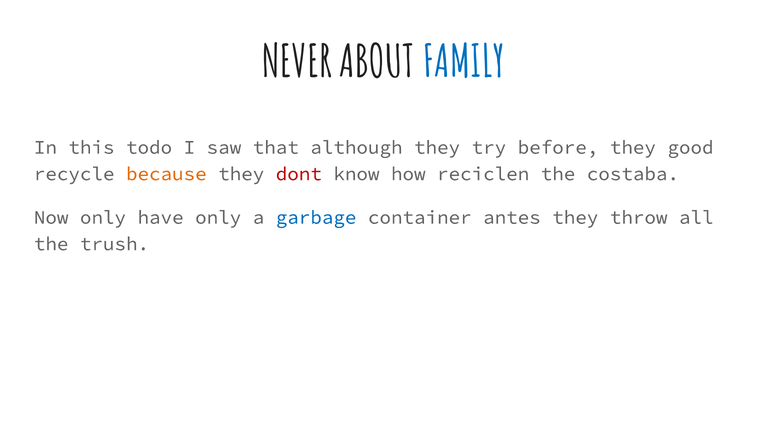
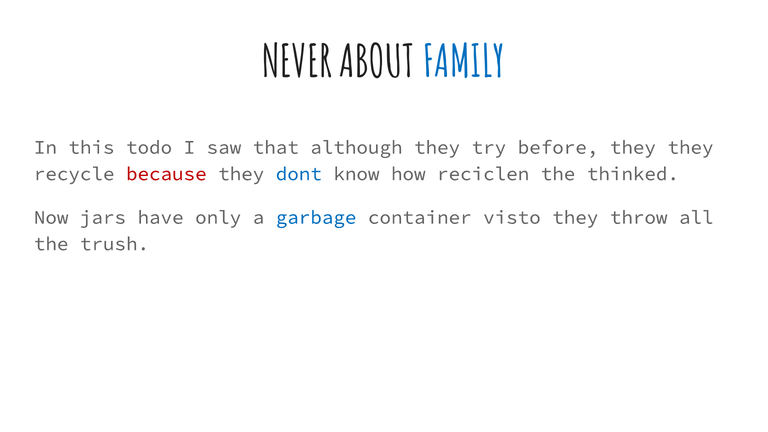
they good: good -> they
because colour: orange -> red
dont colour: red -> blue
costaba: costaba -> thinked
Now only: only -> jars
antes: antes -> visto
